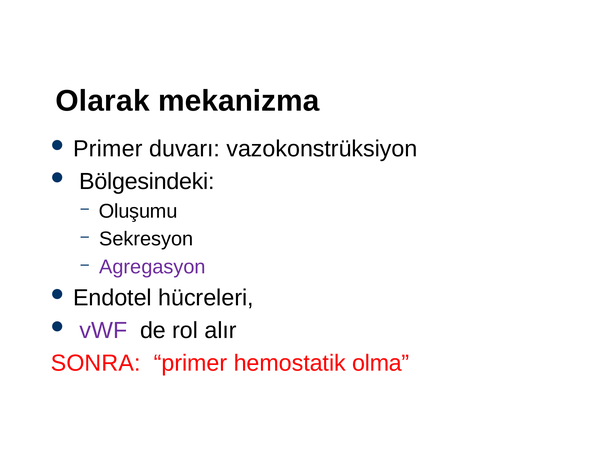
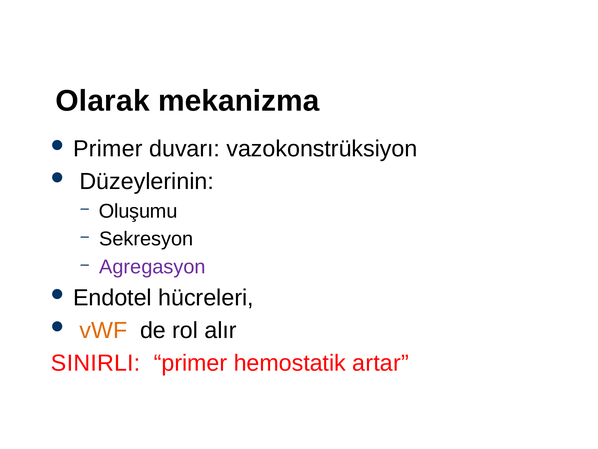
Bölgesindeki: Bölgesindeki -> Düzeylerinin
vWF colour: purple -> orange
SONRA: SONRA -> SINIRLI
olma: olma -> artar
